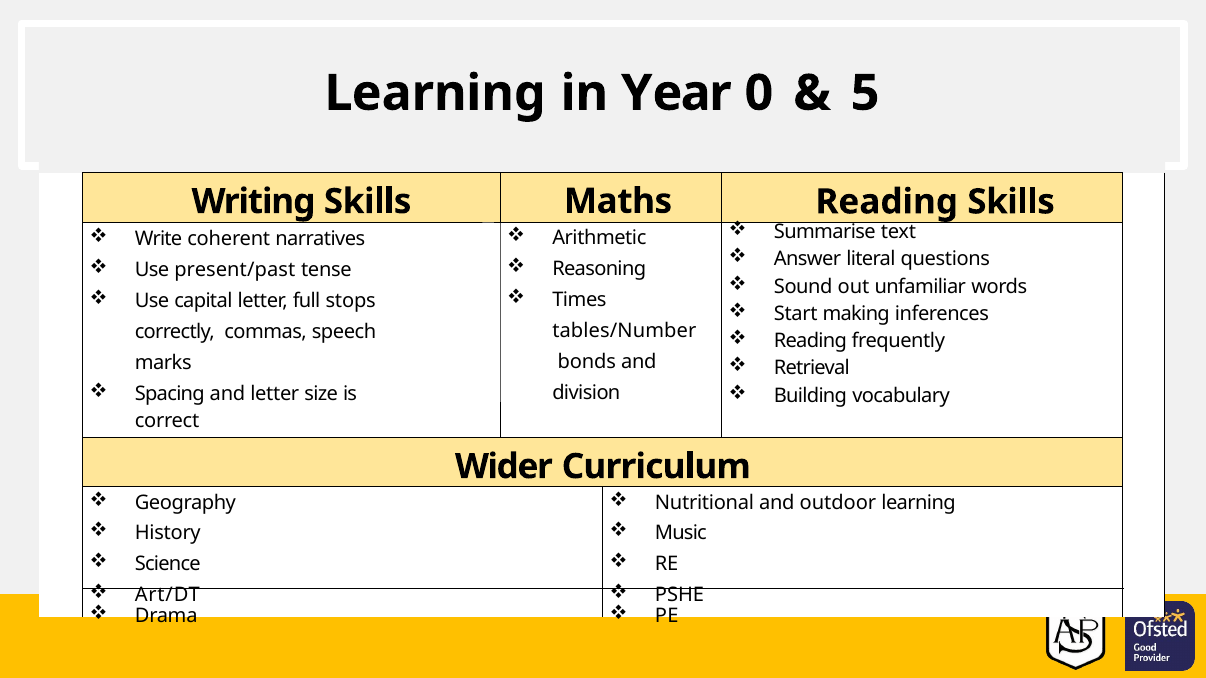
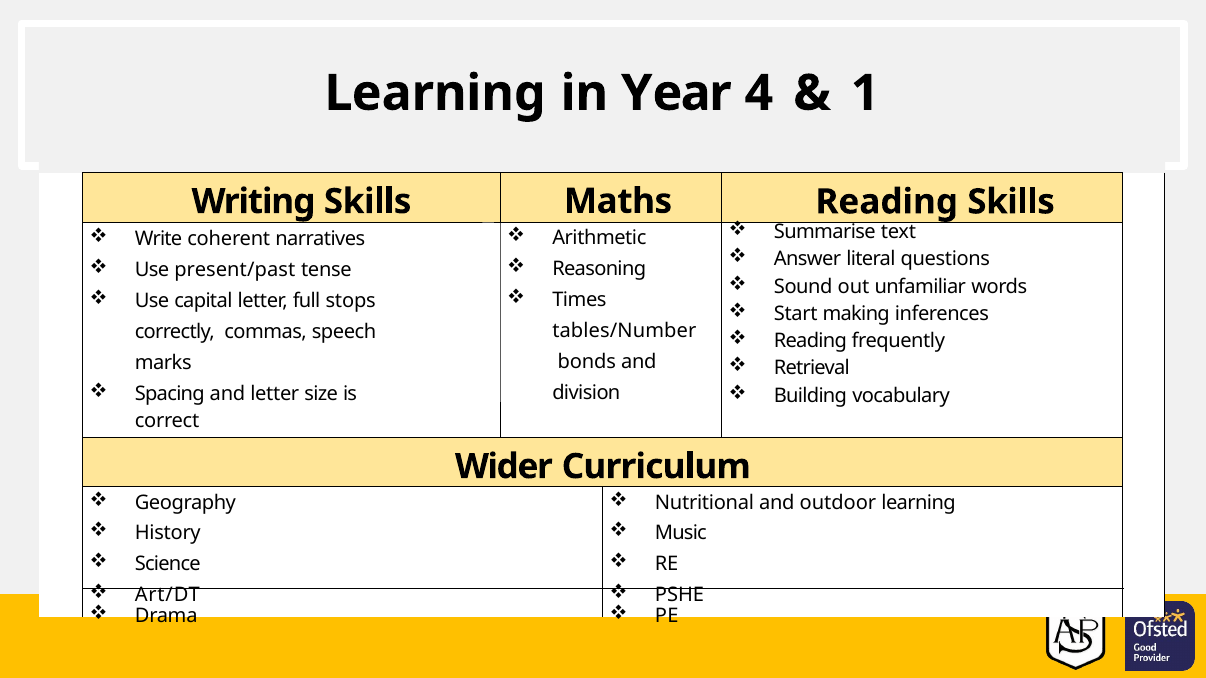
0: 0 -> 4
5: 5 -> 1
